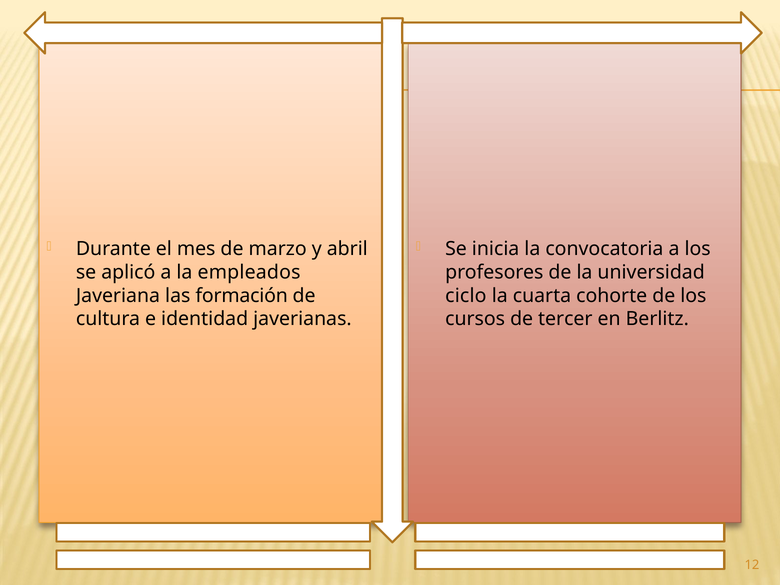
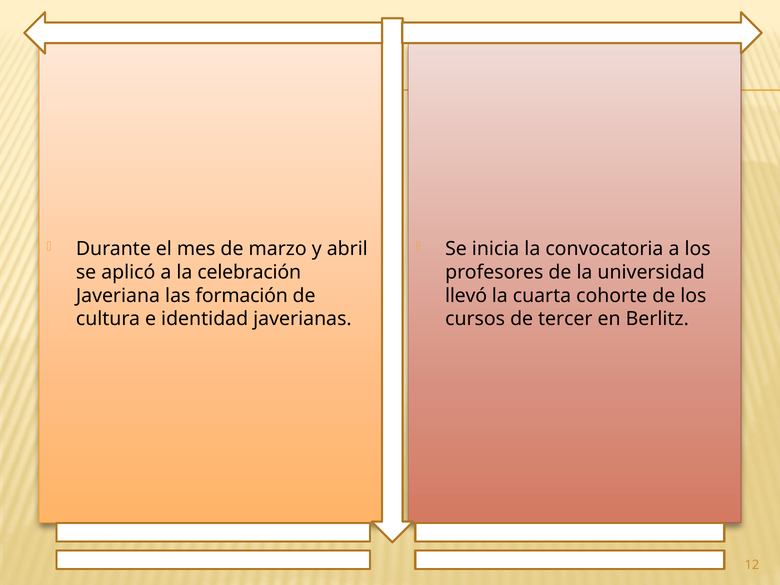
empleados: empleados -> celebración
ciclo: ciclo -> llevó
